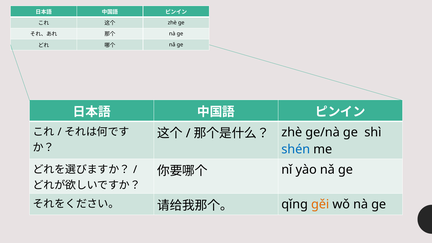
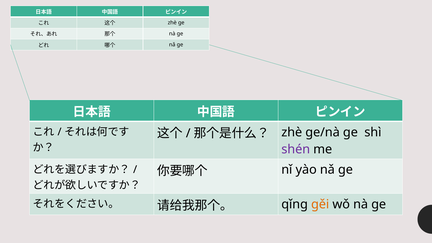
shén colour: blue -> purple
